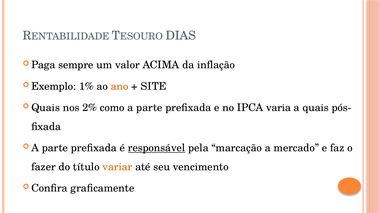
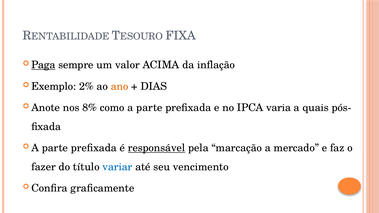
DIAS: DIAS -> FIXA
Paga underline: none -> present
1%: 1% -> 2%
SITE: SITE -> DIAS
Quais at (46, 108): Quais -> Anote
2%: 2% -> 8%
variar colour: orange -> blue
